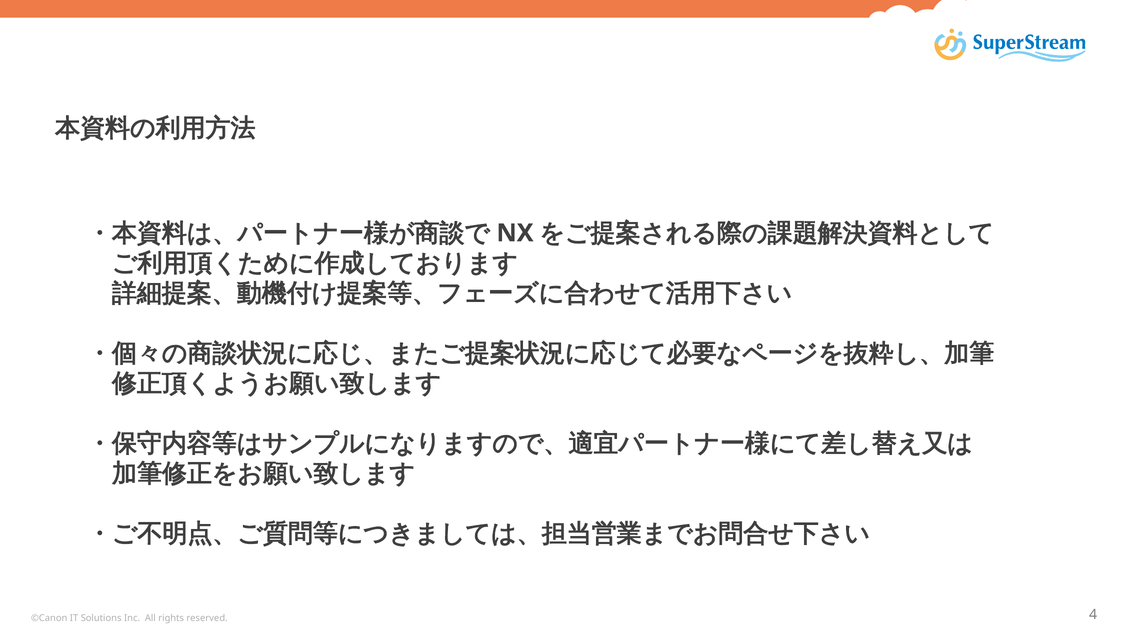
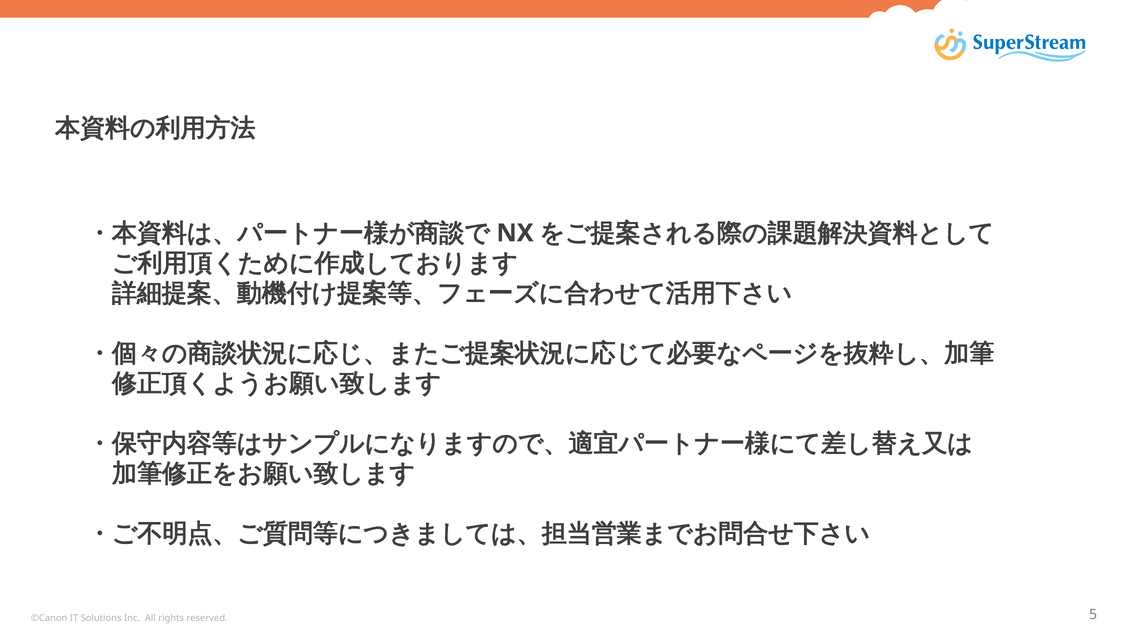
4: 4 -> 5
